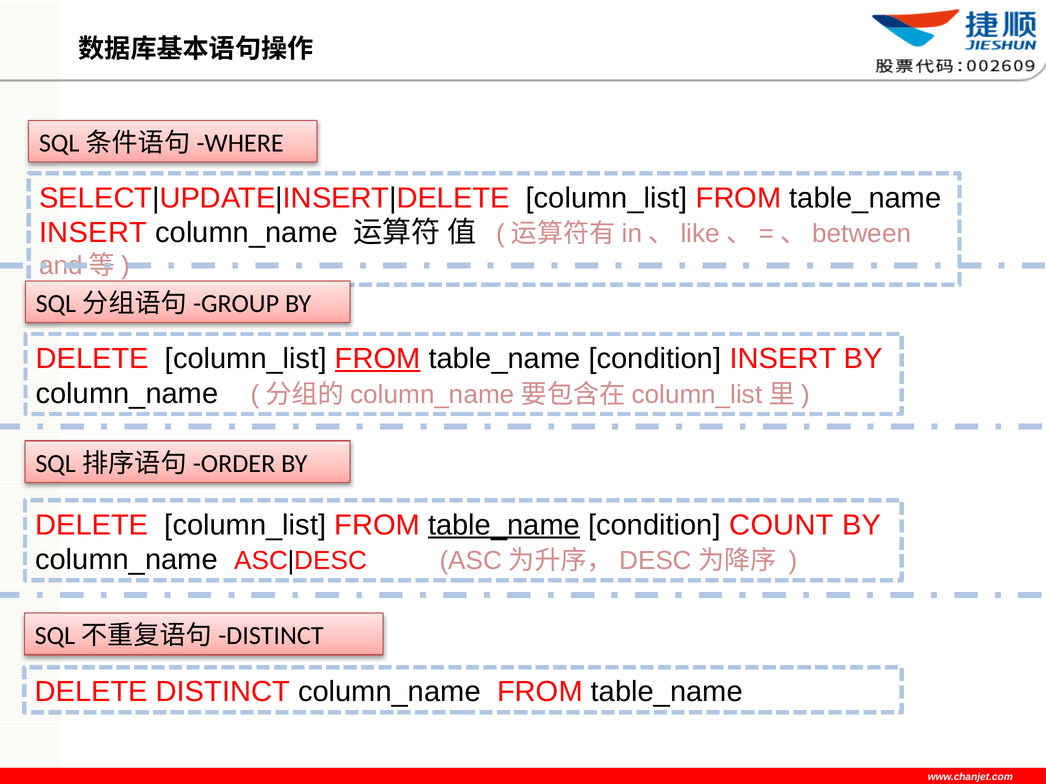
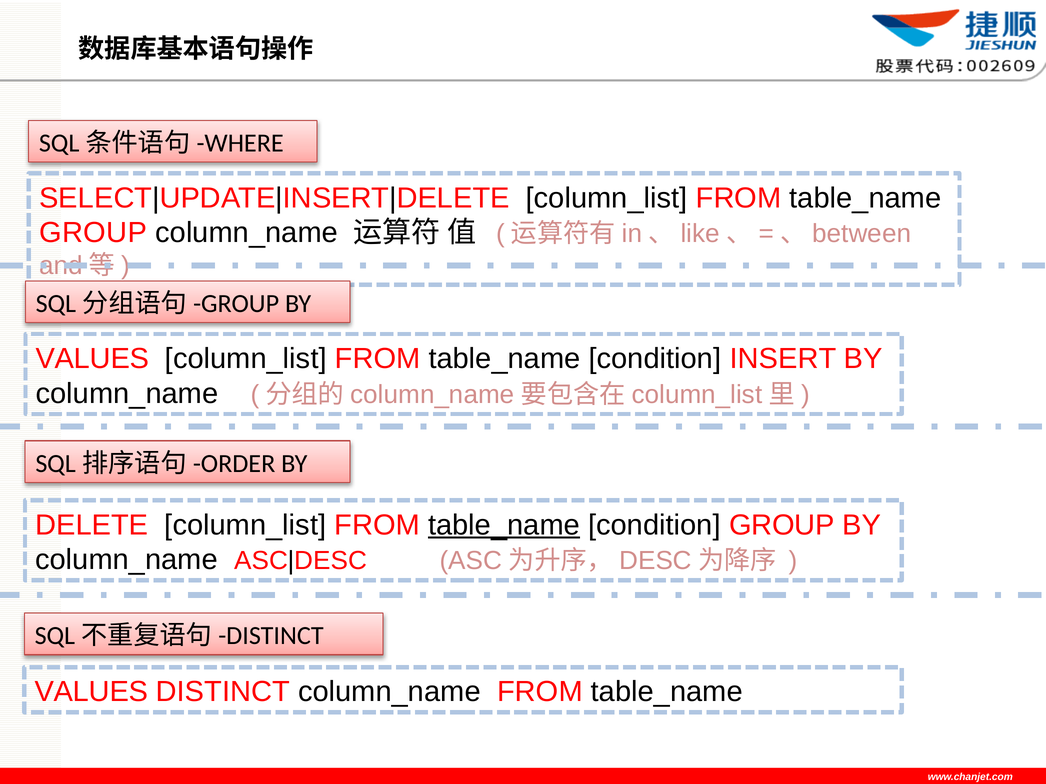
INSERT at (93, 233): INSERT -> GROUP
DELETE at (92, 359): DELETE -> VALUES
FROM at (378, 359) underline: present -> none
condition COUNT: COUNT -> GROUP
DELETE at (91, 692): DELETE -> VALUES
